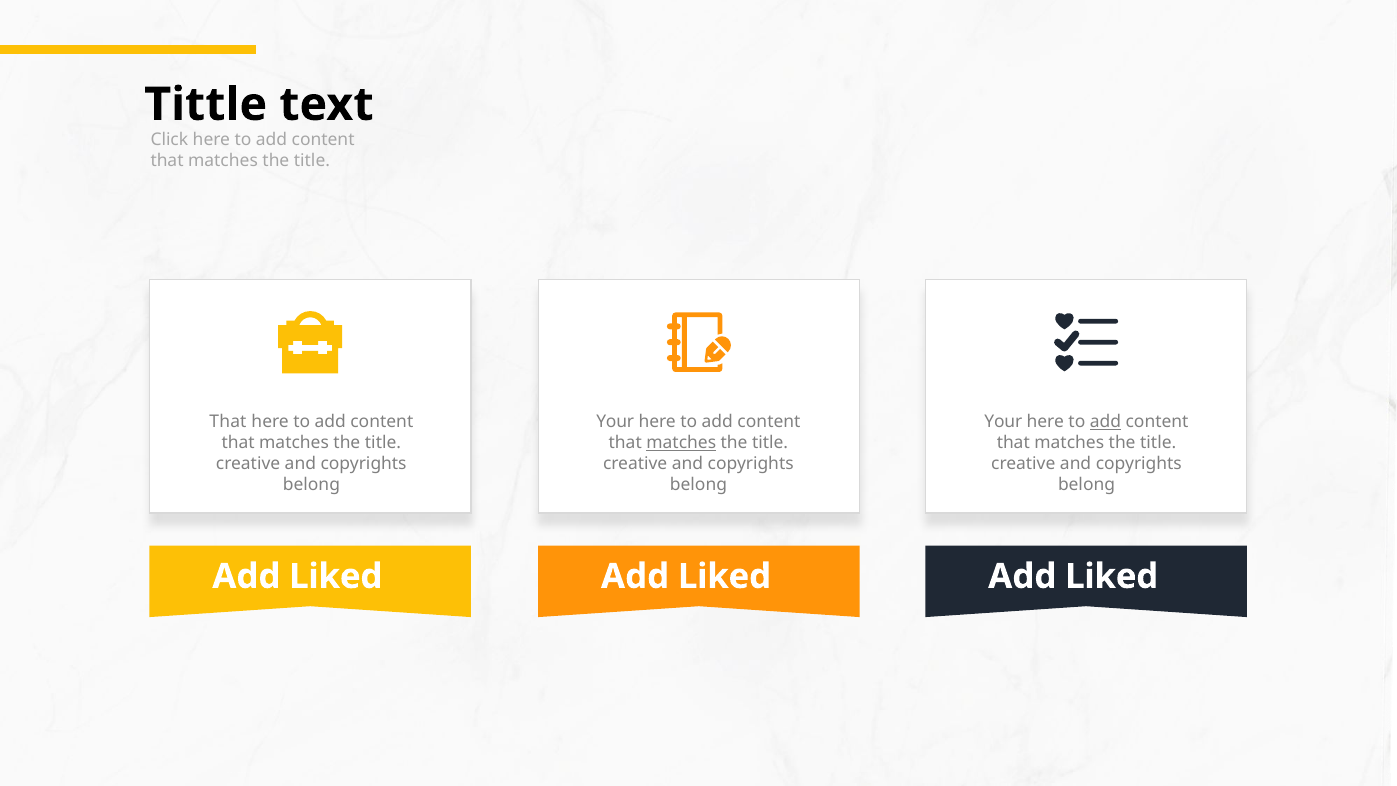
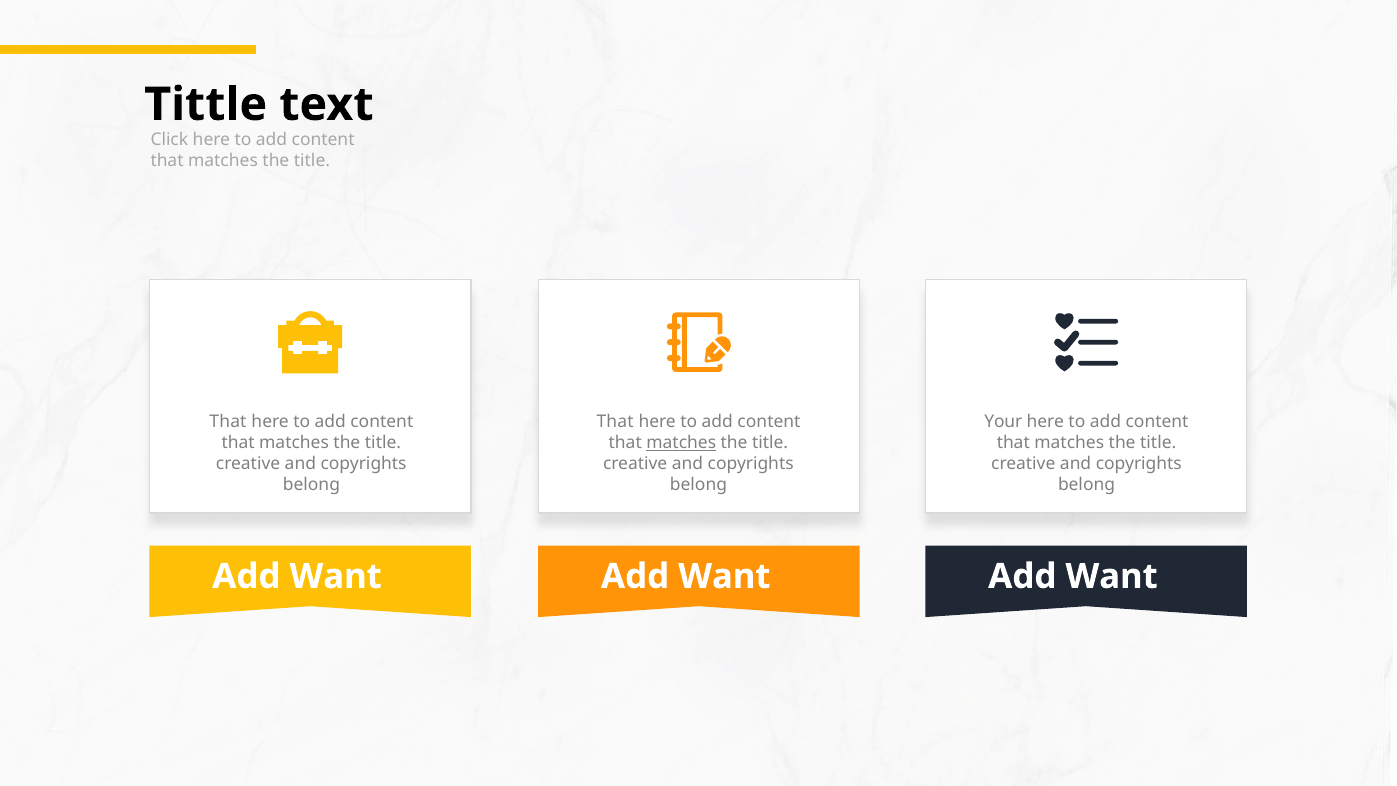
Your at (615, 422): Your -> That
add at (1105, 422) underline: present -> none
Liked at (336, 576): Liked -> Want
Liked at (724, 576): Liked -> Want
Liked at (1112, 576): Liked -> Want
